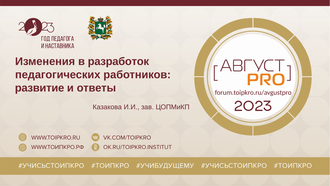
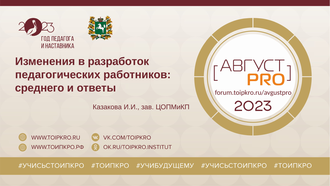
развитие: развитие -> среднего
